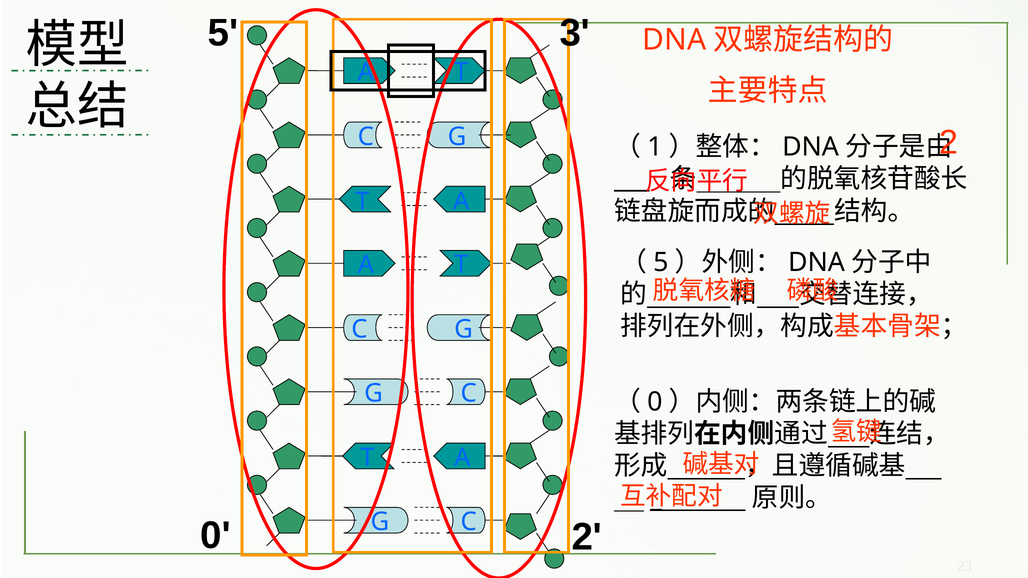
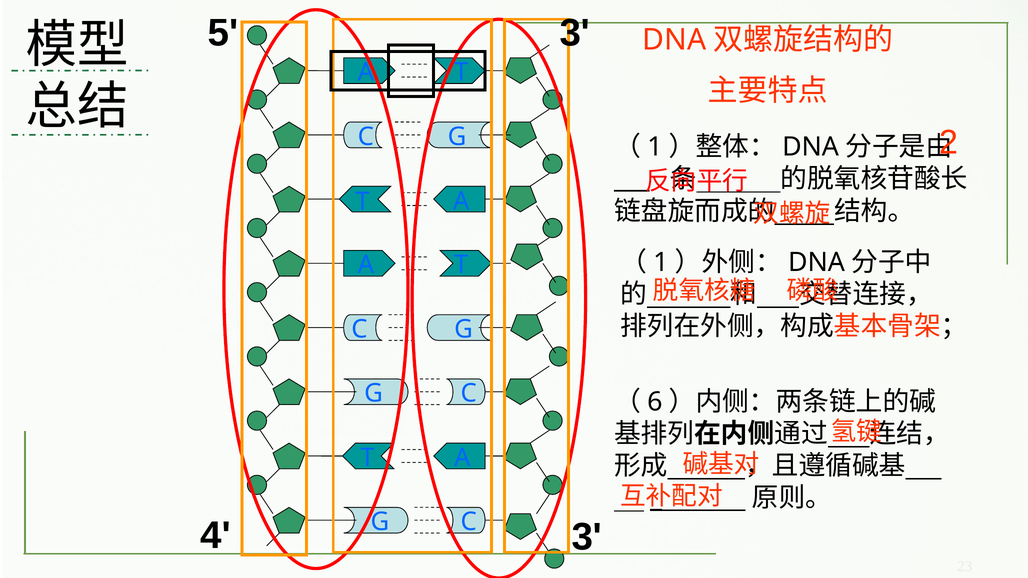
5 at (661, 262): 5 -> 1
0 at (655, 402): 0 -> 6
0 at (216, 536): 0 -> 4
2 at (587, 537): 2 -> 3
